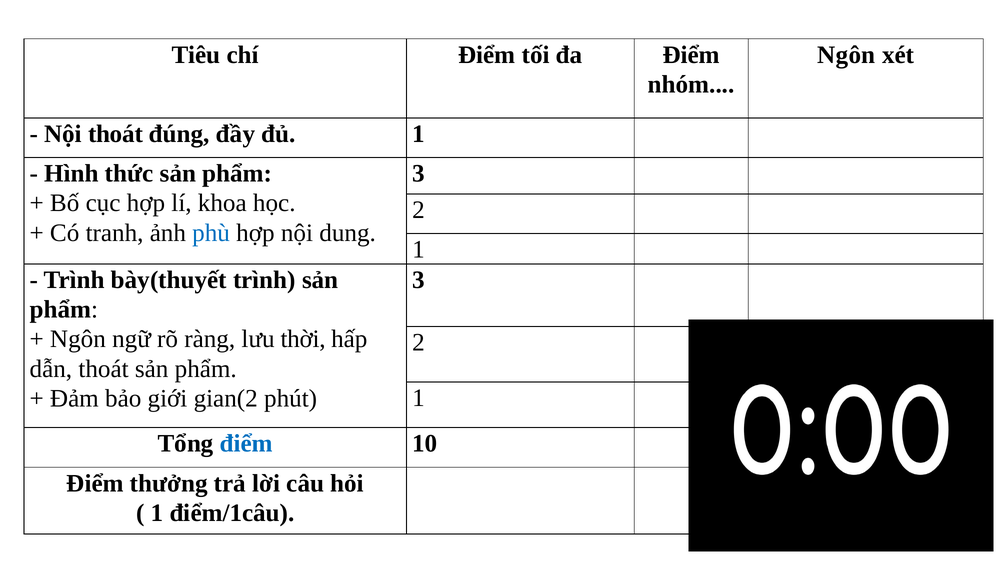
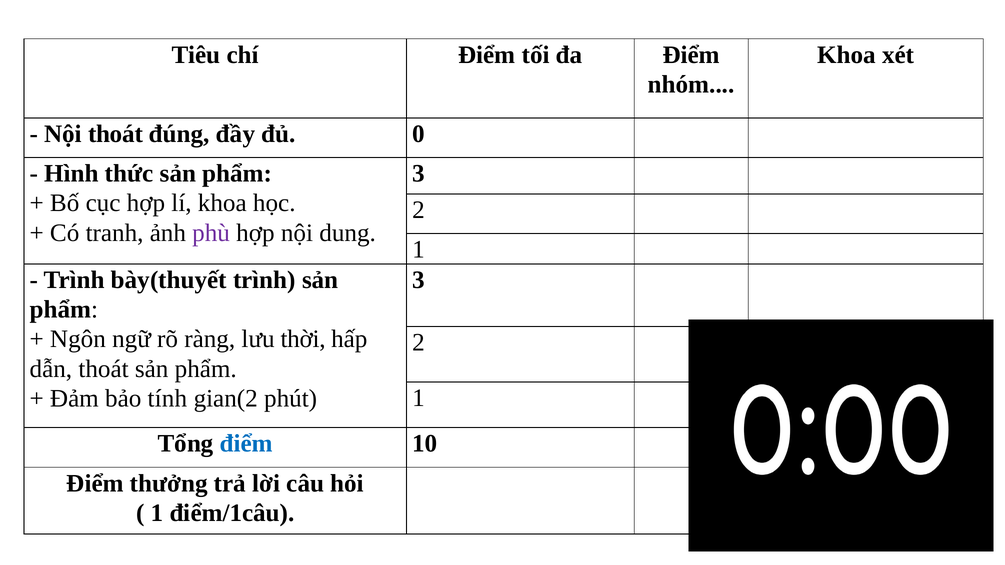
Ngôn at (846, 55): Ngôn -> Khoa
đủ 1: 1 -> 0
phù colour: blue -> purple
giới: giới -> tính
